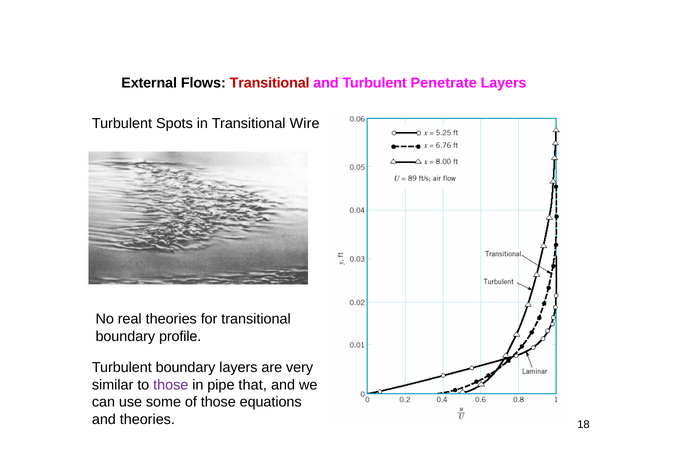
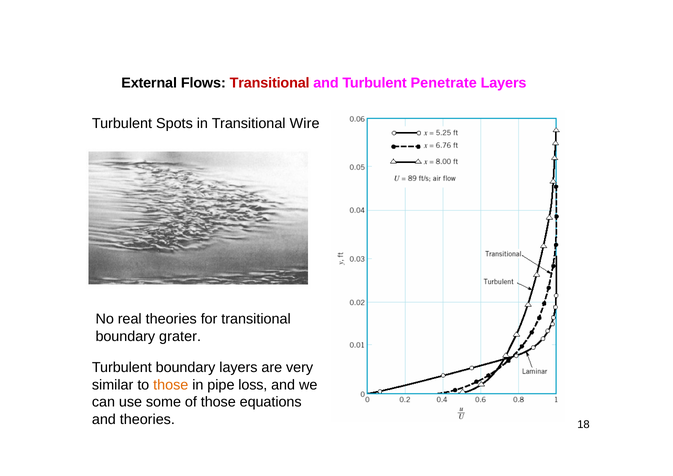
profile: profile -> grater
those at (171, 385) colour: purple -> orange
that: that -> loss
